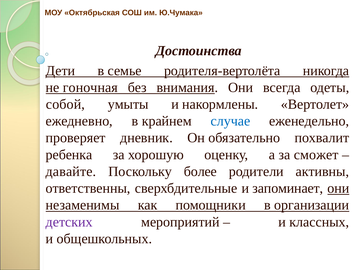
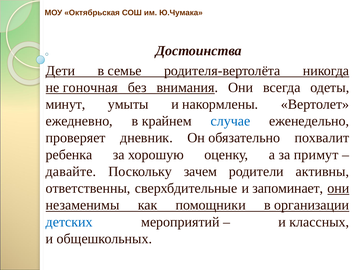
собой: собой -> минут
сможет: сможет -> примут
более: более -> зачем
детских colour: purple -> blue
